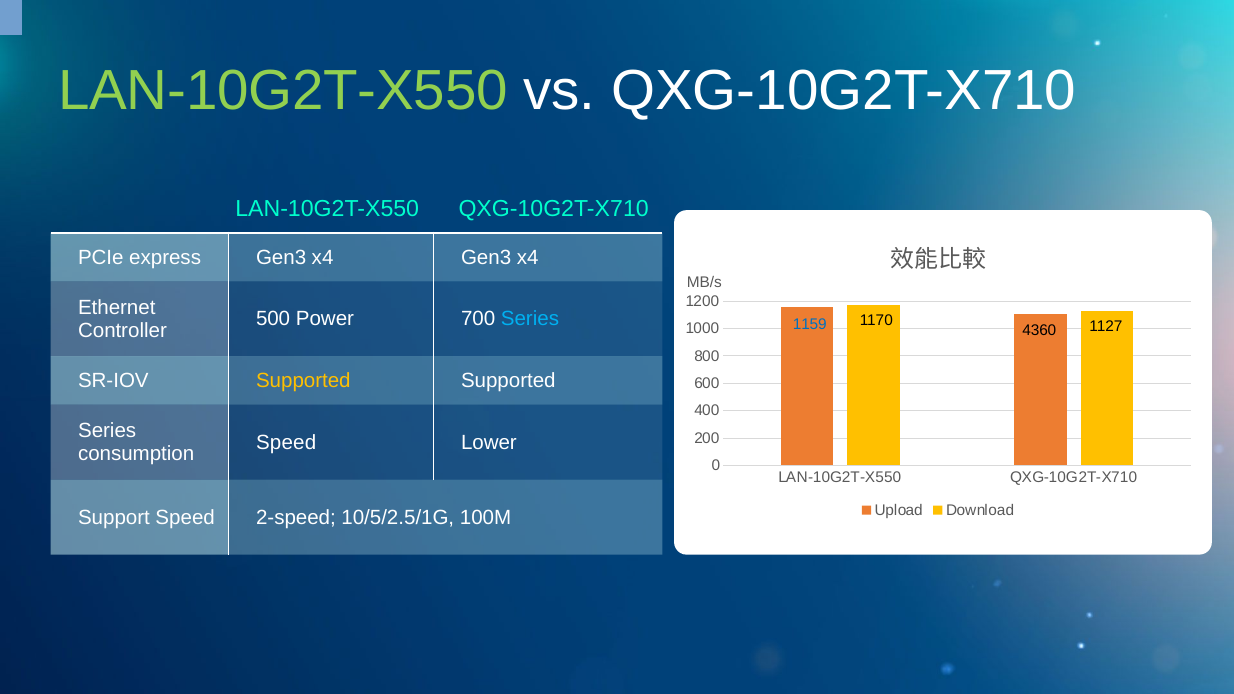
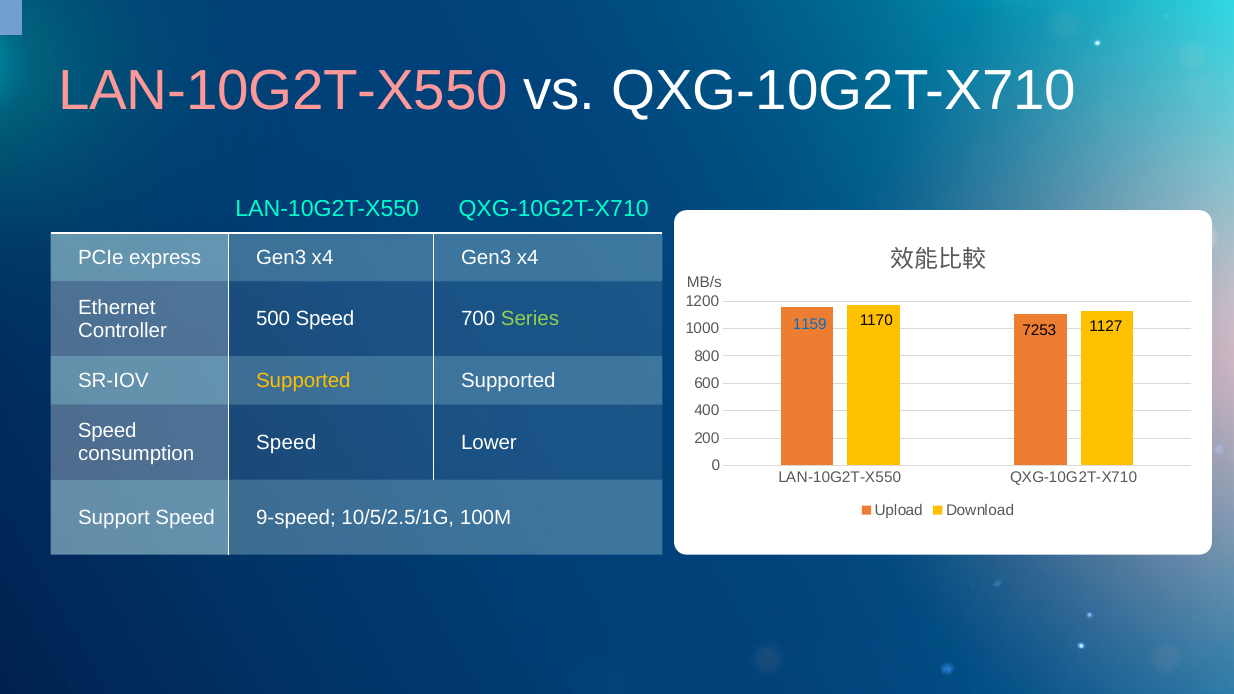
LAN-10G2T-X550 at (283, 91) colour: light green -> pink
500 Power: Power -> Speed
Series at (530, 319) colour: light blue -> light green
4360: 4360 -> 7253
Series at (107, 431): Series -> Speed
2-speed: 2-speed -> 9-speed
